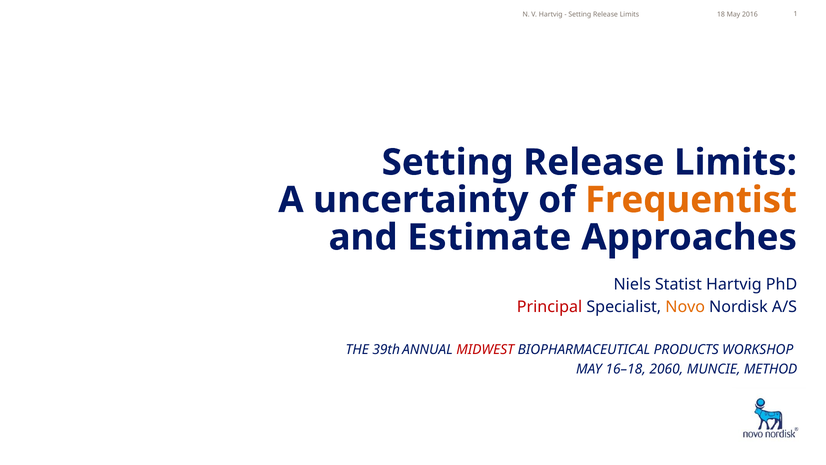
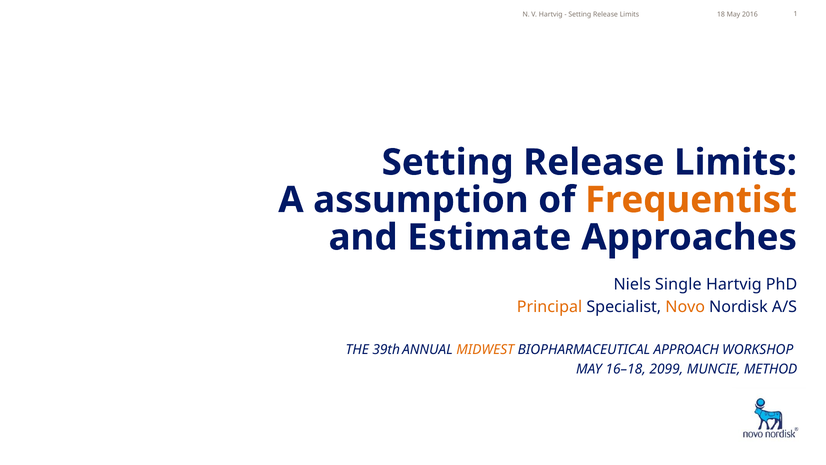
uncertainty: uncertainty -> assumption
Statist: Statist -> Single
Principal colour: red -> orange
MIDWEST colour: red -> orange
PRODUCTS: PRODUCTS -> APPROACH
2060: 2060 -> 2099
